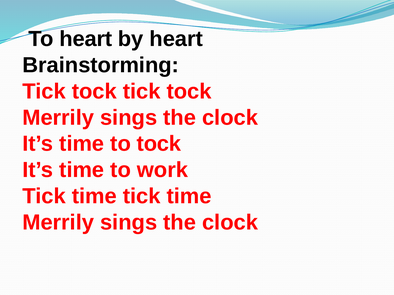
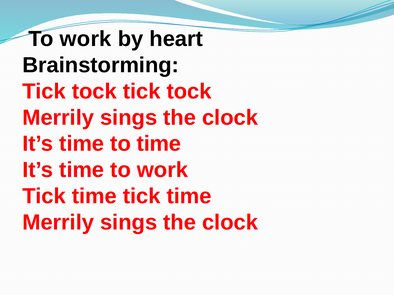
heart at (86, 39): heart -> work
to tock: tock -> time
